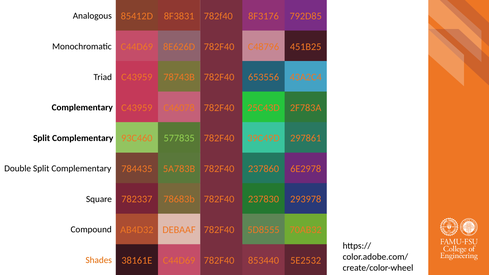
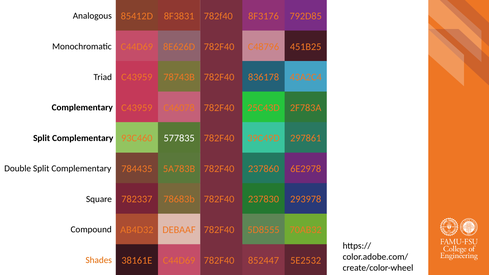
653556: 653556 -> 836178
577835 colour: light green -> white
853440: 853440 -> 852447
